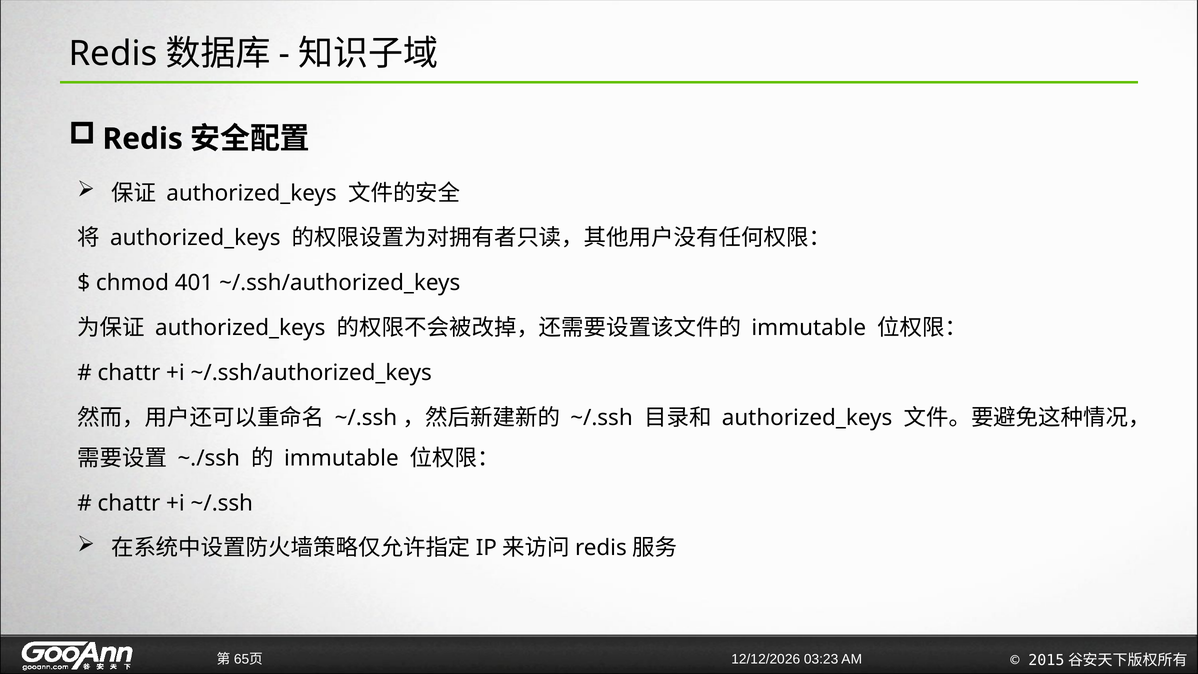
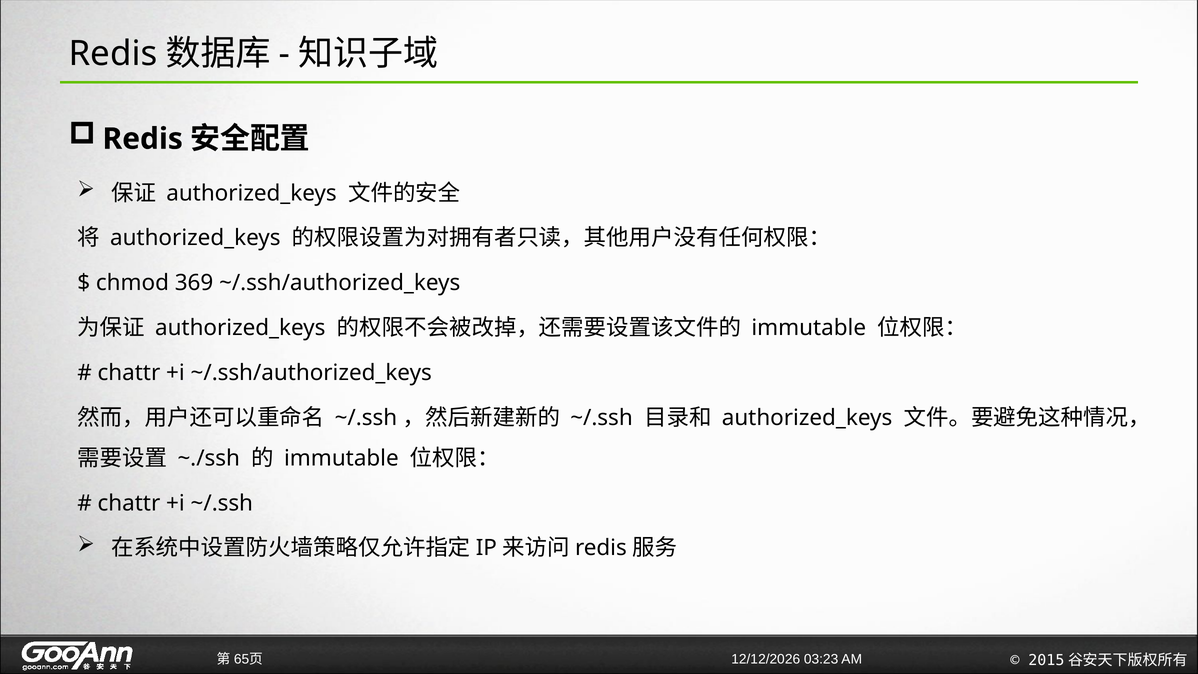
401: 401 -> 369
